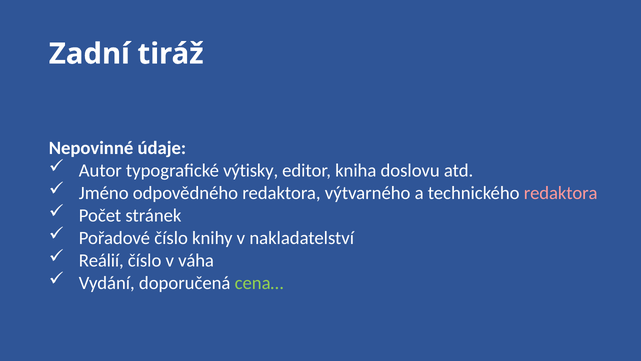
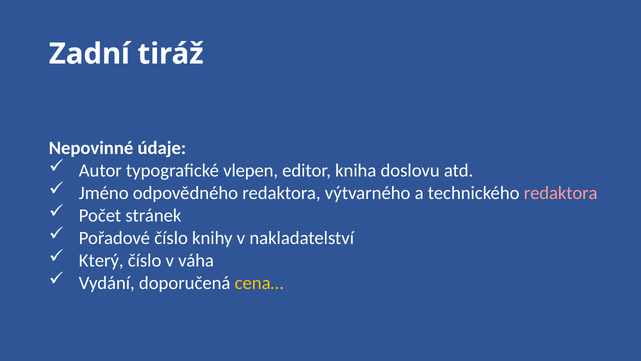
výtisky: výtisky -> vlepen
Reálií: Reálií -> Který
cena… colour: light green -> yellow
